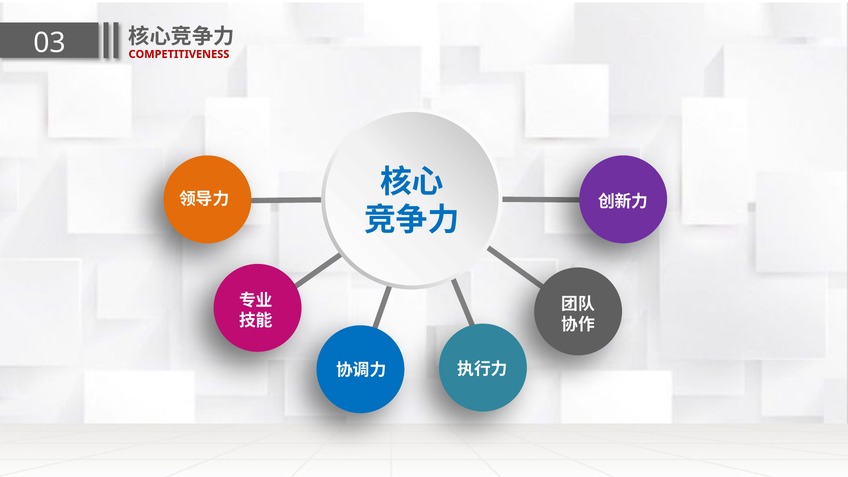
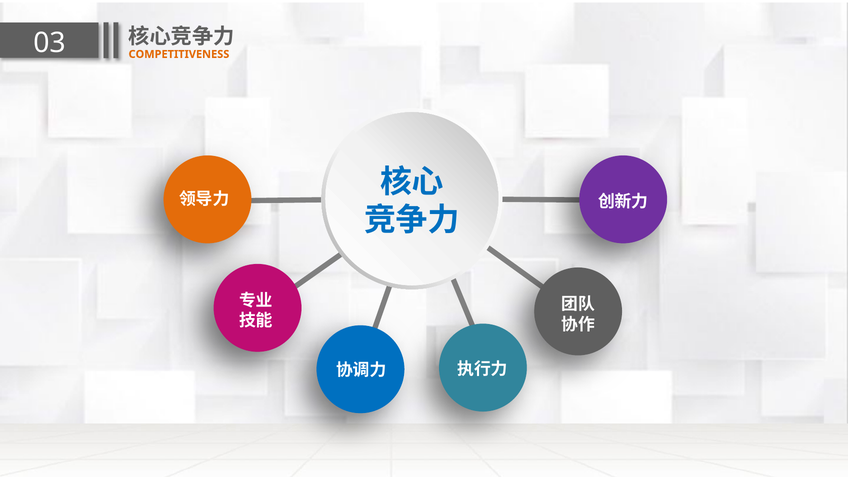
COMPETITIVENESS colour: red -> orange
